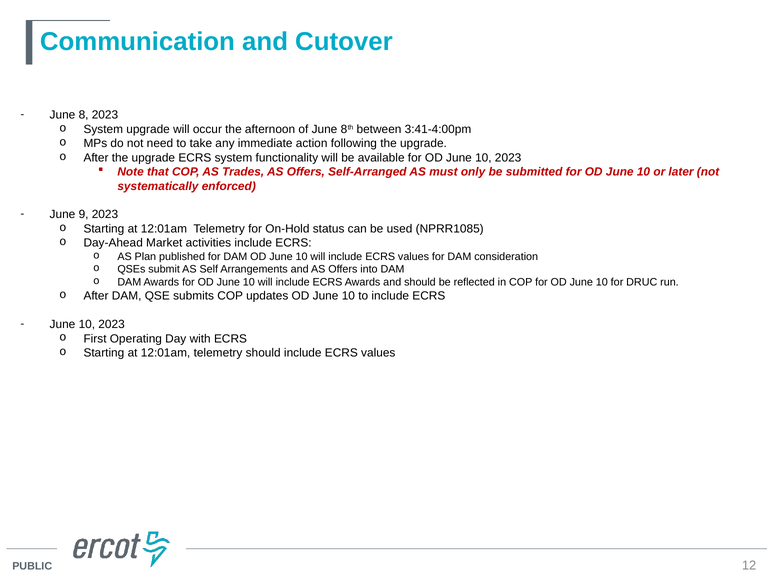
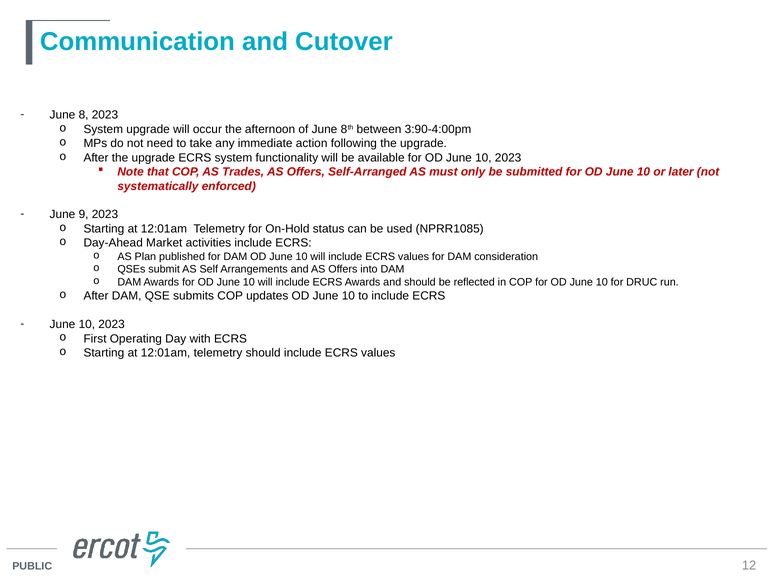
3:41-4:00pm: 3:41-4:00pm -> 3:90-4:00pm
